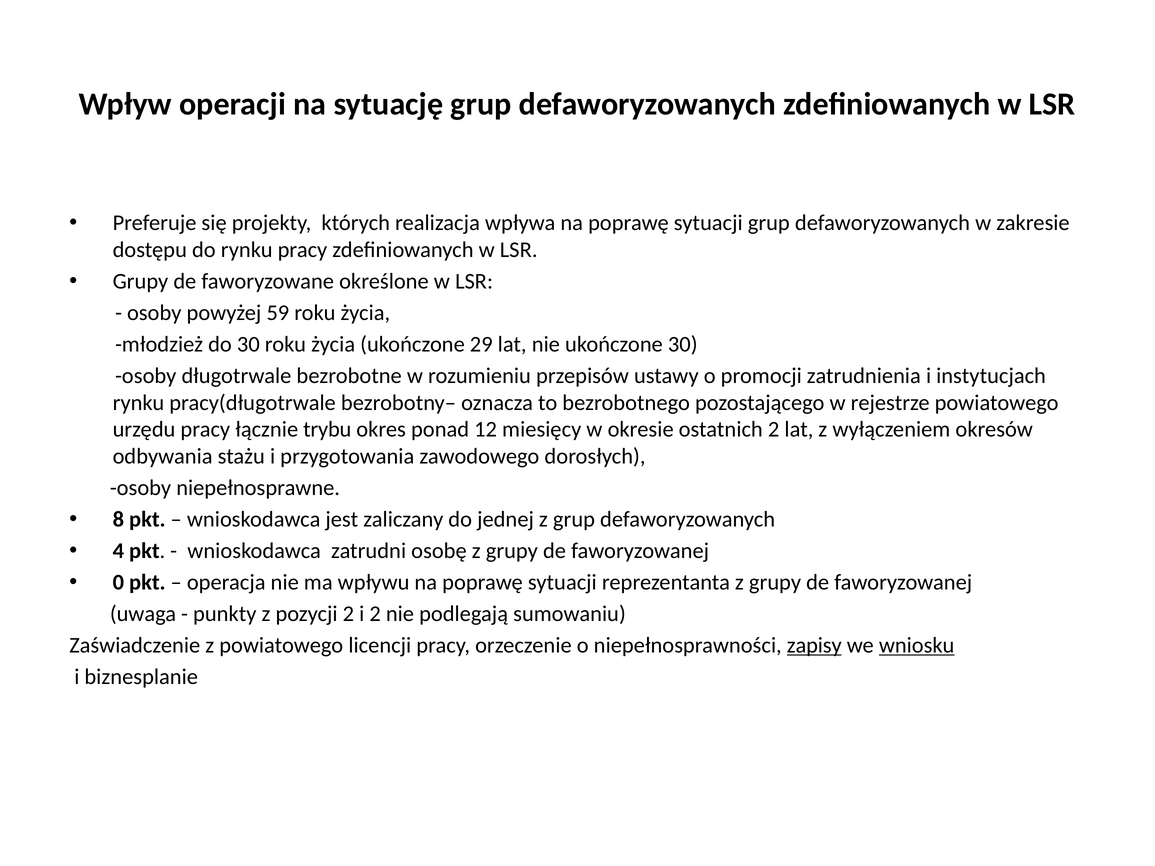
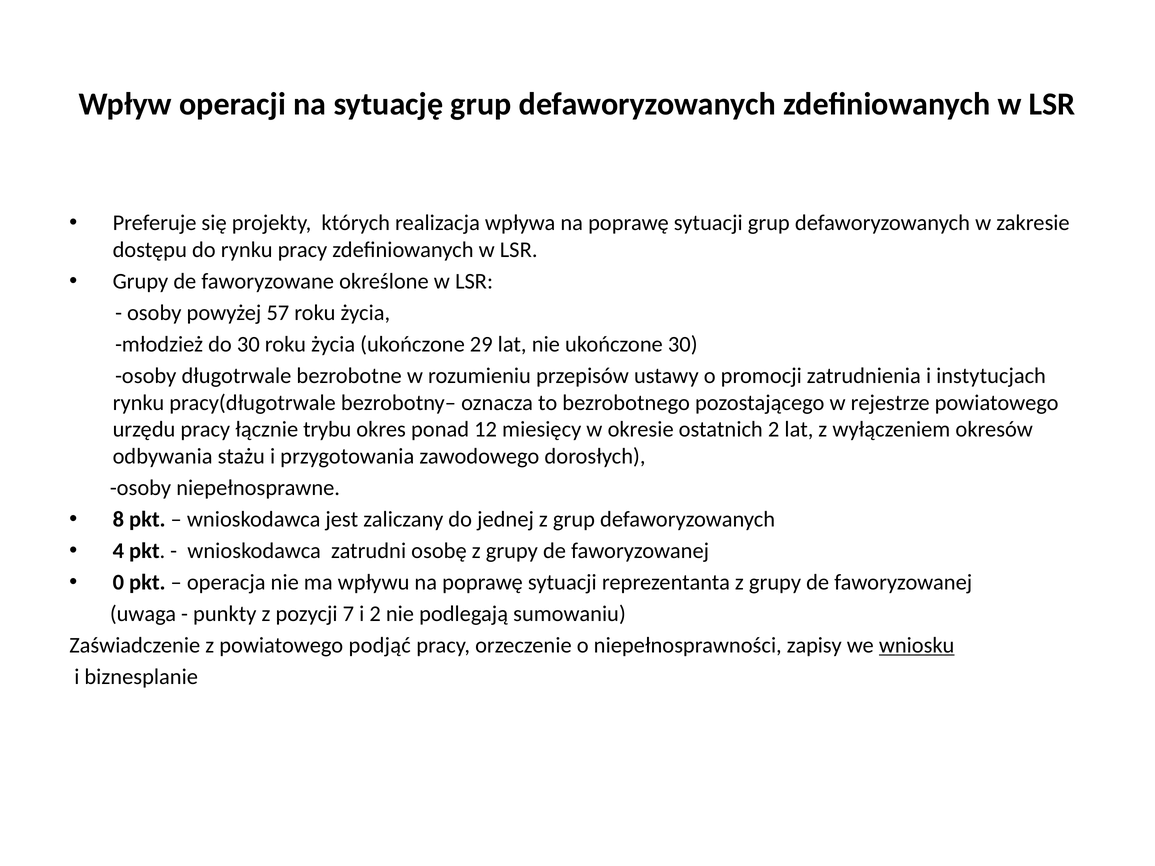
59: 59 -> 57
pozycji 2: 2 -> 7
licencji: licencji -> podjąć
zapisy underline: present -> none
